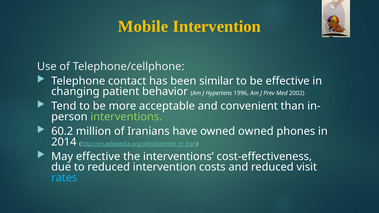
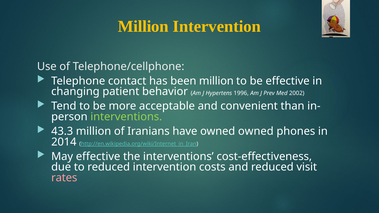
Mobile at (143, 26): Mobile -> Million
been similar: similar -> million
60.2: 60.2 -> 43.3
rates colour: light blue -> pink
